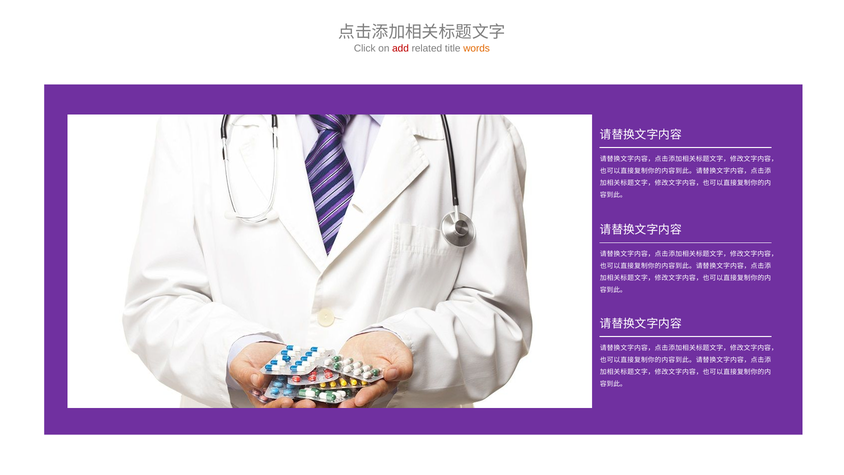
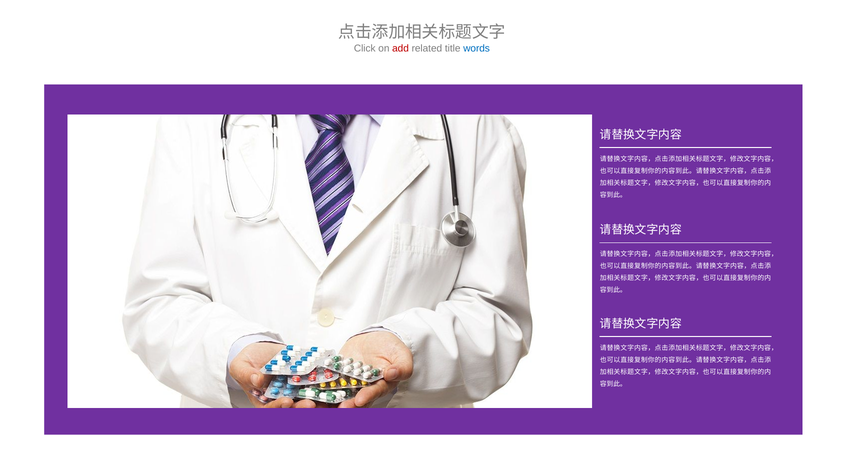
words colour: orange -> blue
